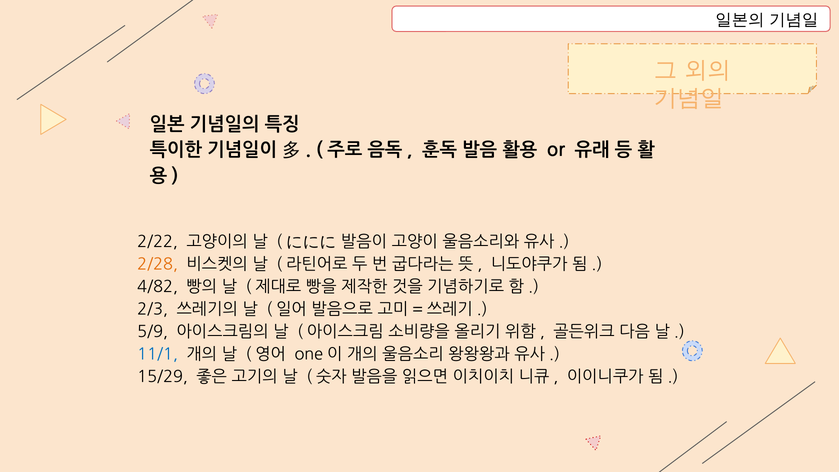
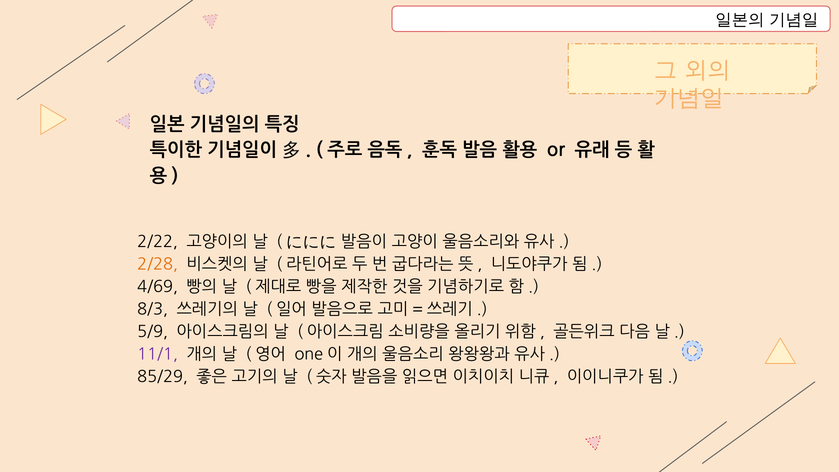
4/82: 4/82 -> 4/69
2/3: 2/3 -> 8/3
11/1 colour: blue -> purple
15/29: 15/29 -> 85/29
